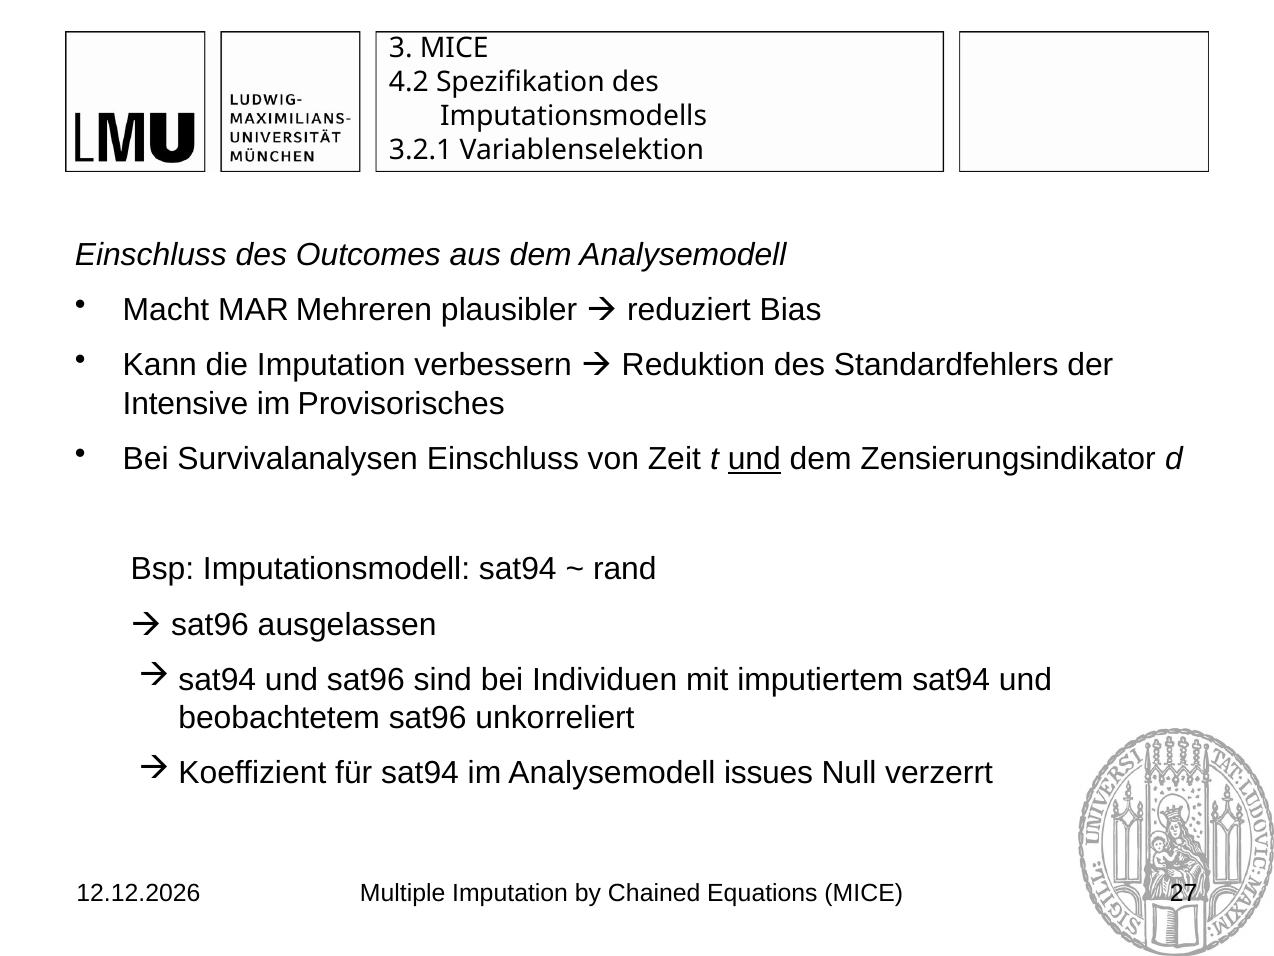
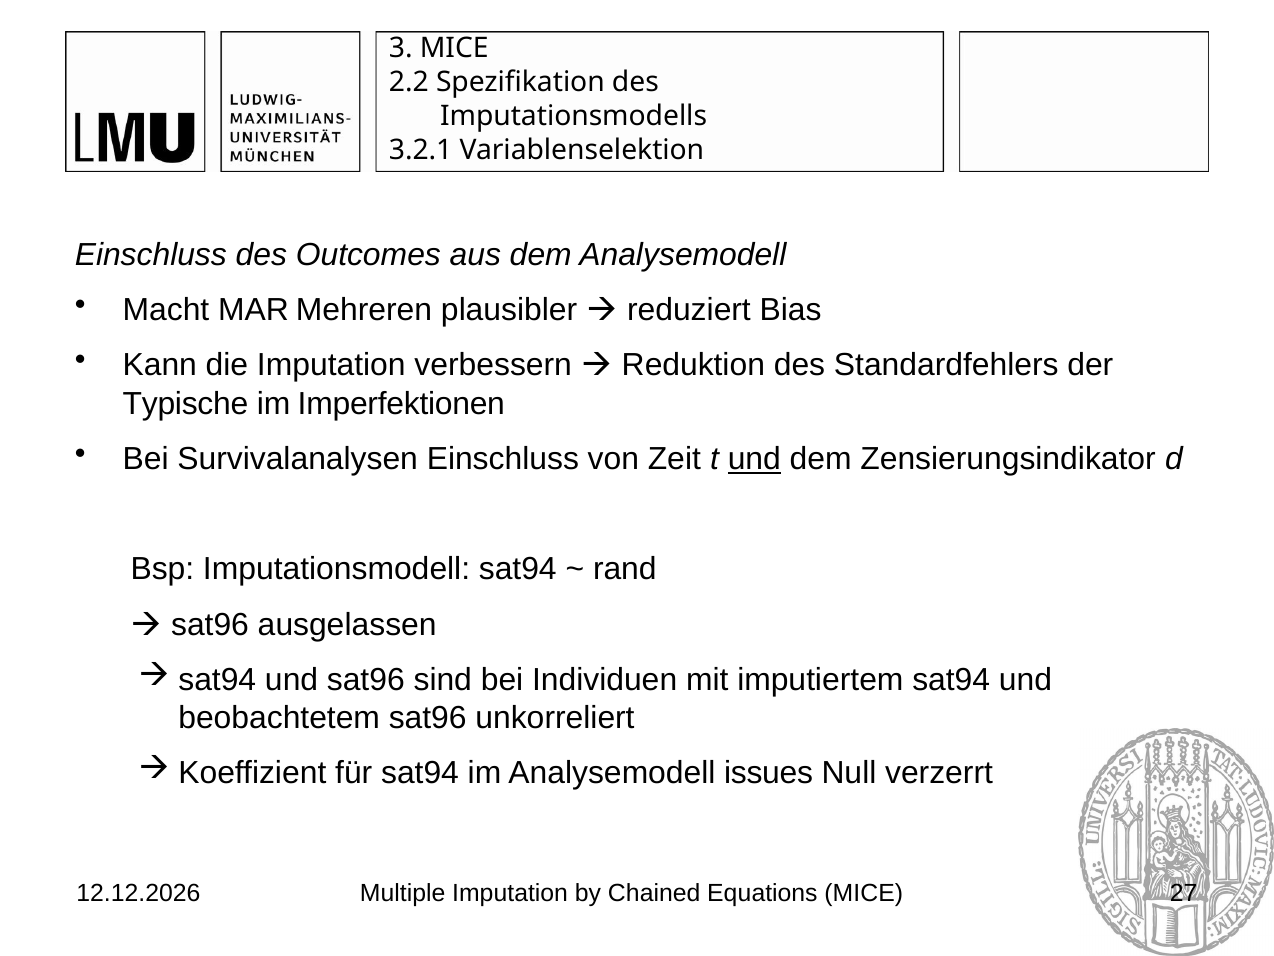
4.2: 4.2 -> 2.2
Intensive: Intensive -> Typische
Provisorisches: Provisorisches -> Imperfektionen
